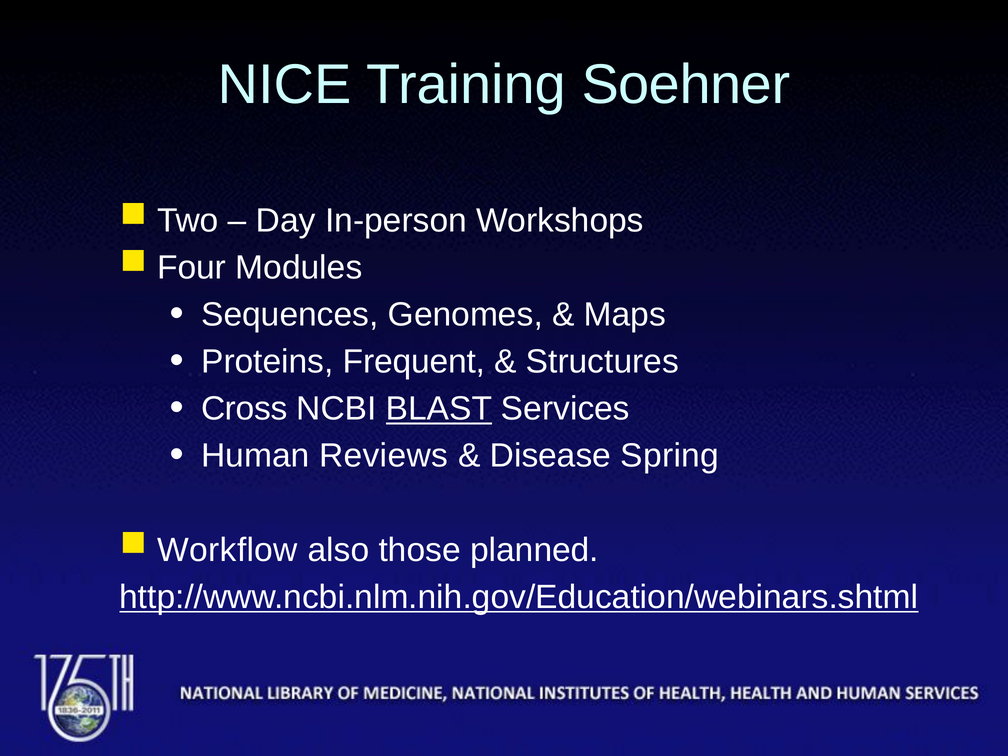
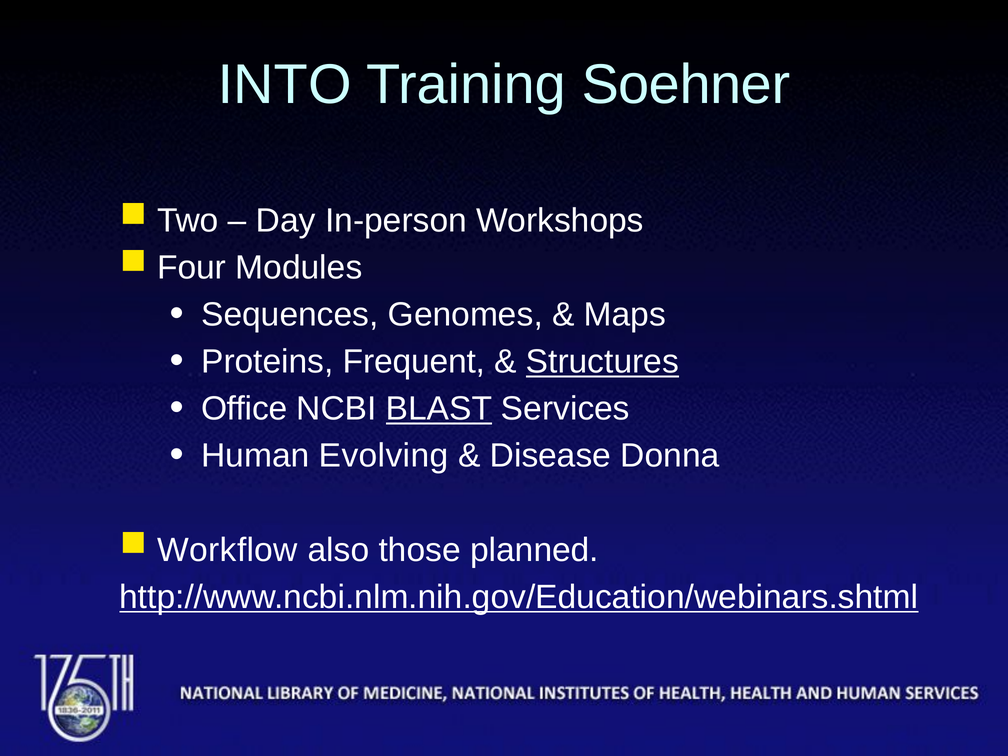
NICE: NICE -> INTO
Structures underline: none -> present
Cross: Cross -> Office
Reviews: Reviews -> Evolving
Spring: Spring -> Donna
